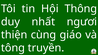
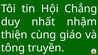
Thông: Thông -> Chẳng
ngươi: ngươi -> nhậm
